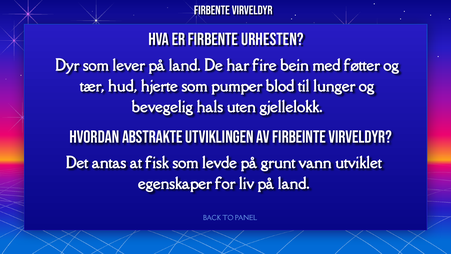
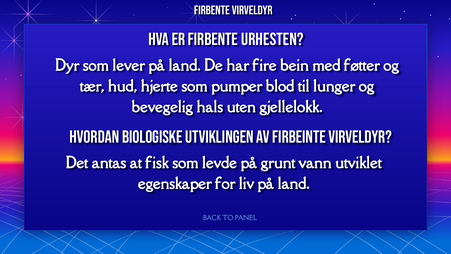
ABSTRAKTE: ABSTRAKTE -> BIOLOGISKE
